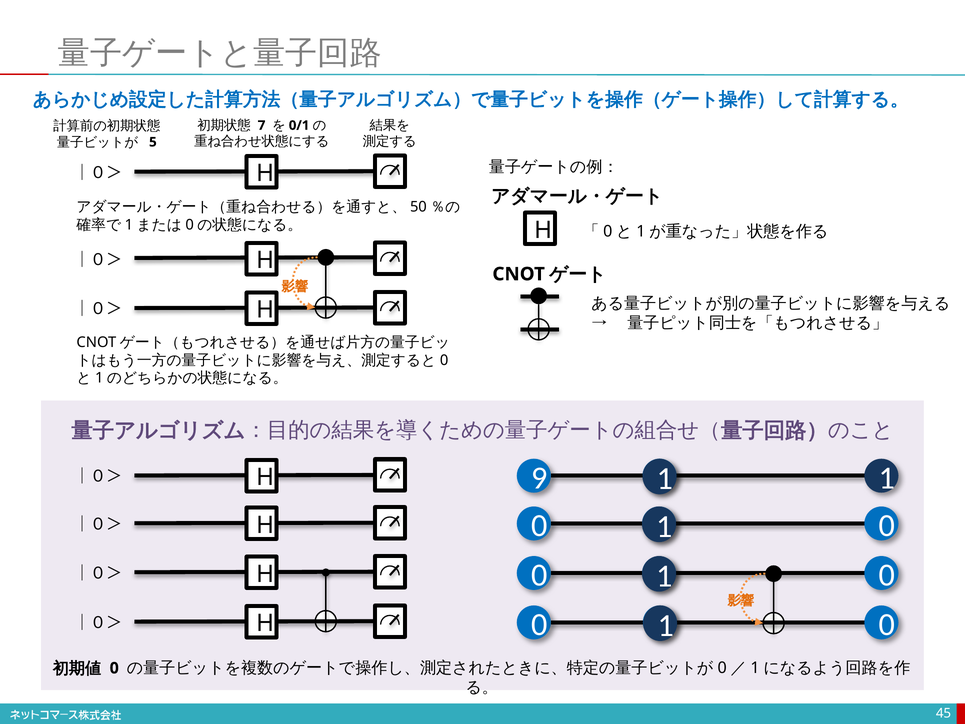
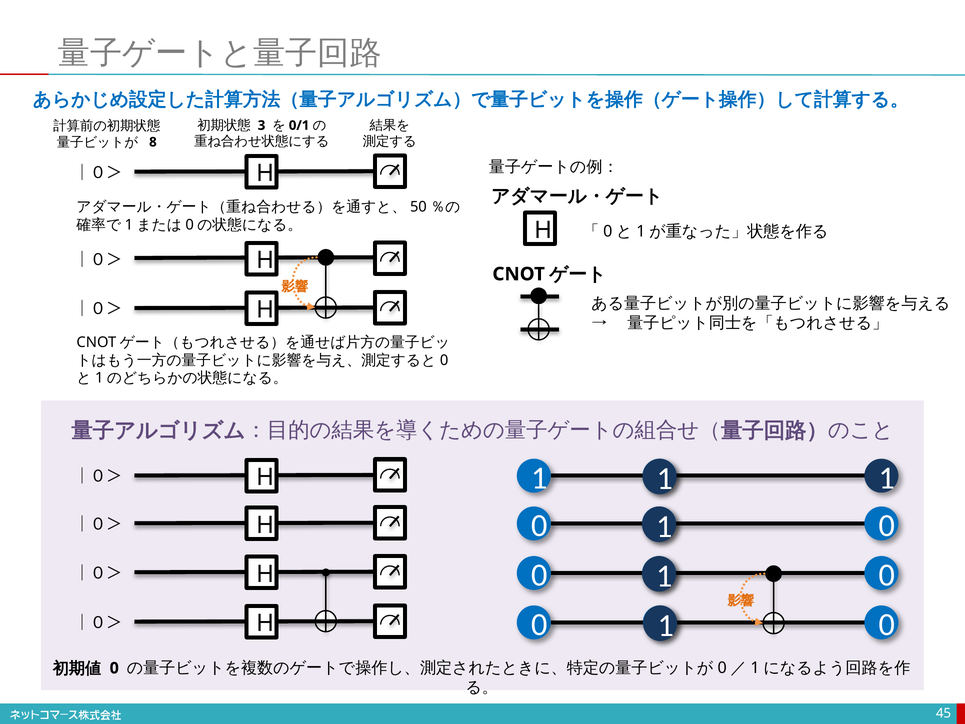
7: 7 -> 3
5: 5 -> 8
H 9: 9 -> 1
